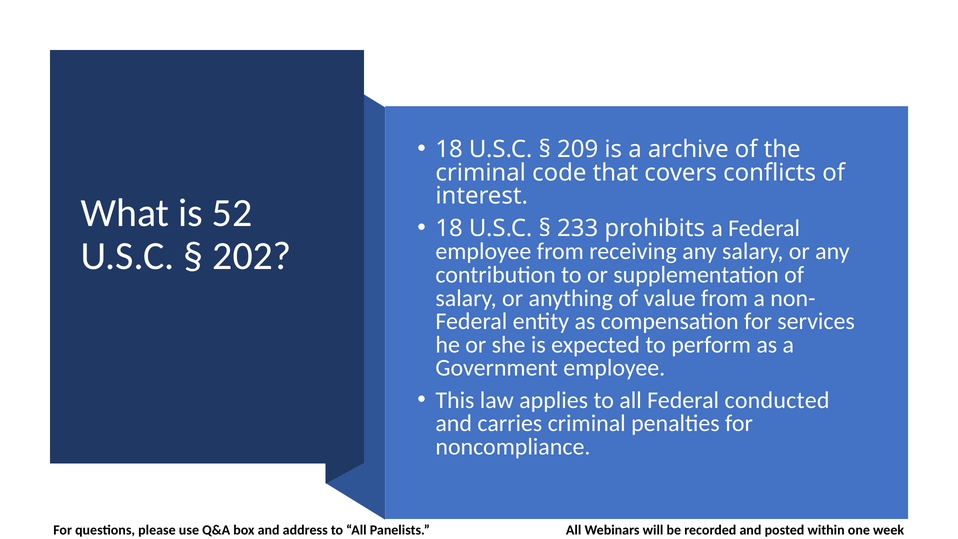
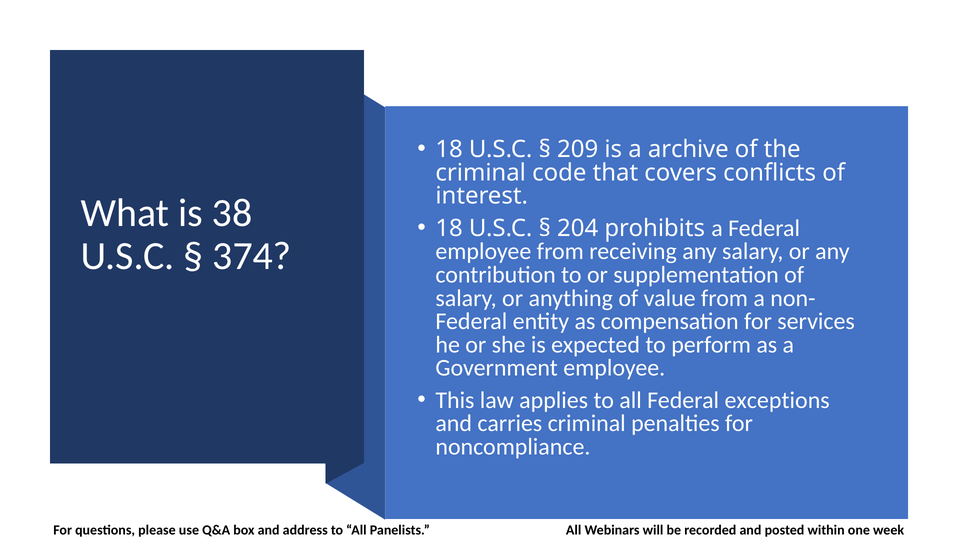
52: 52 -> 38
233: 233 -> 204
202: 202 -> 374
conducted: conducted -> exceptions
